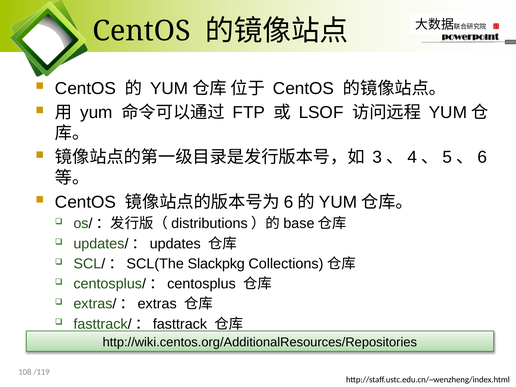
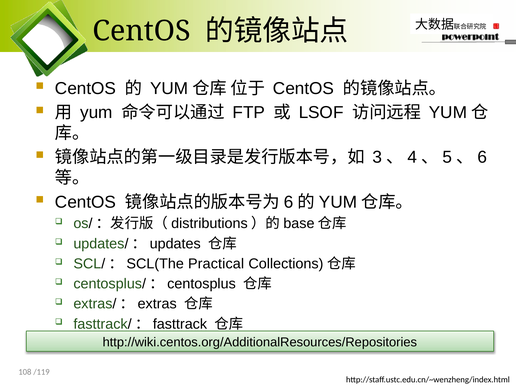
Slackpkg: Slackpkg -> Practical
